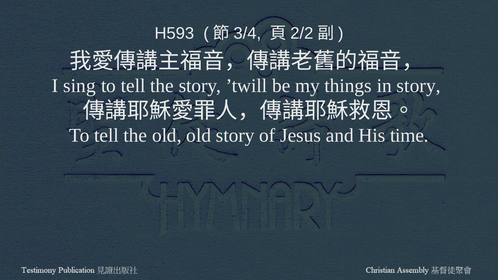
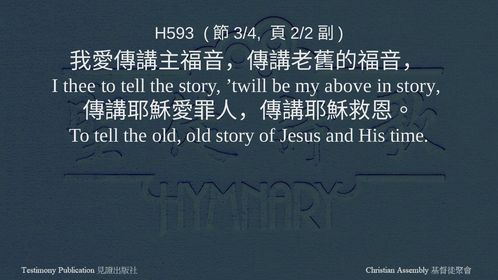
sing: sing -> thee
things: things -> above
